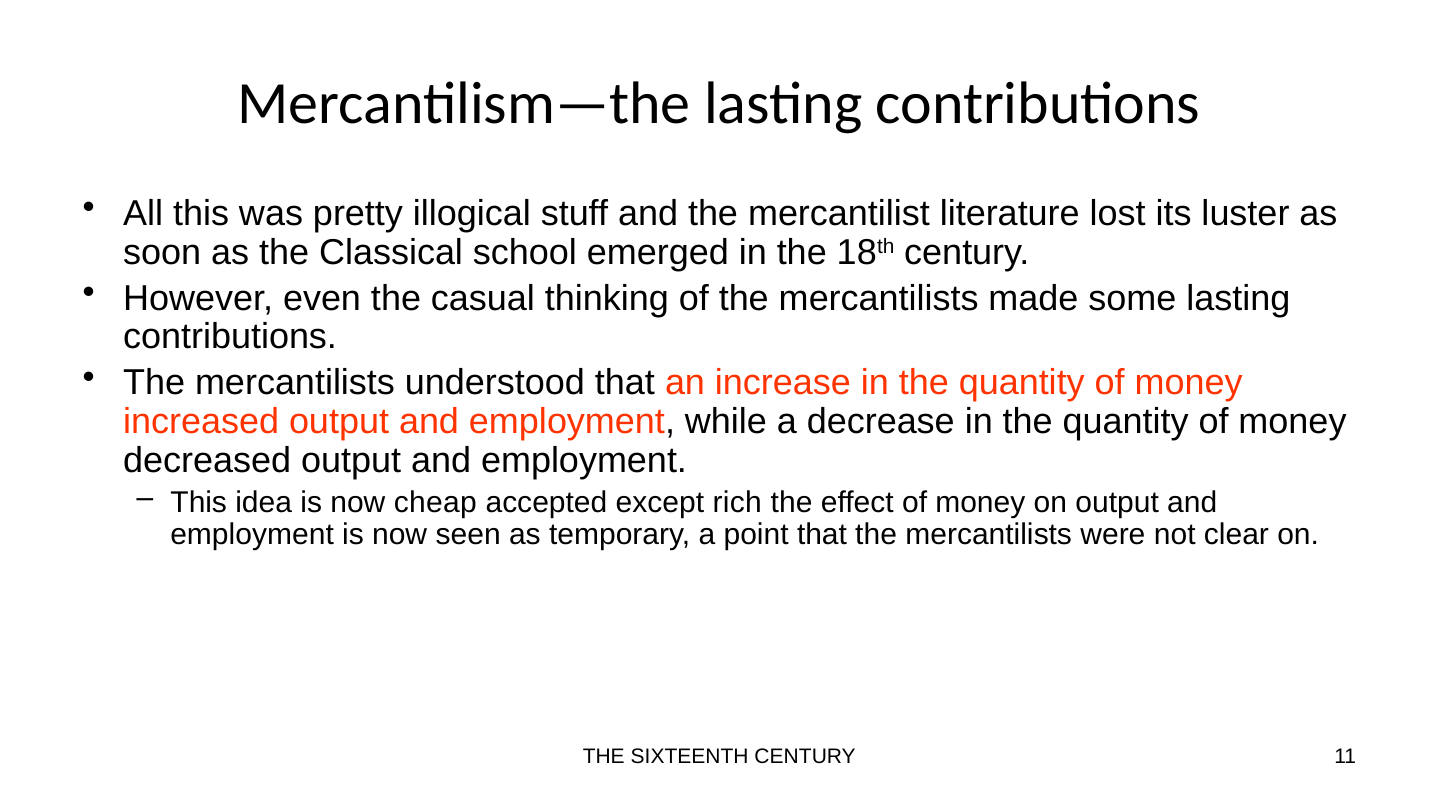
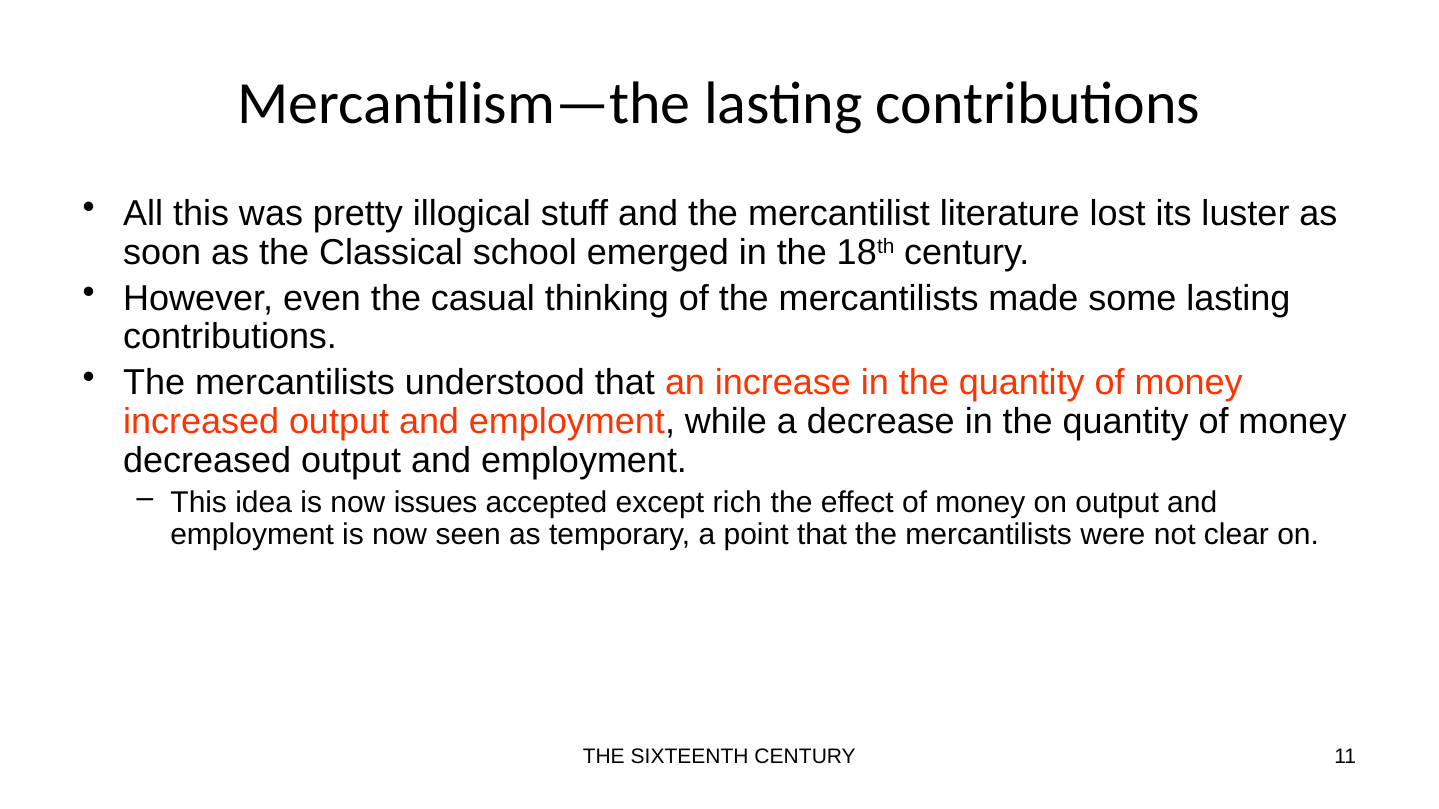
cheap: cheap -> issues
